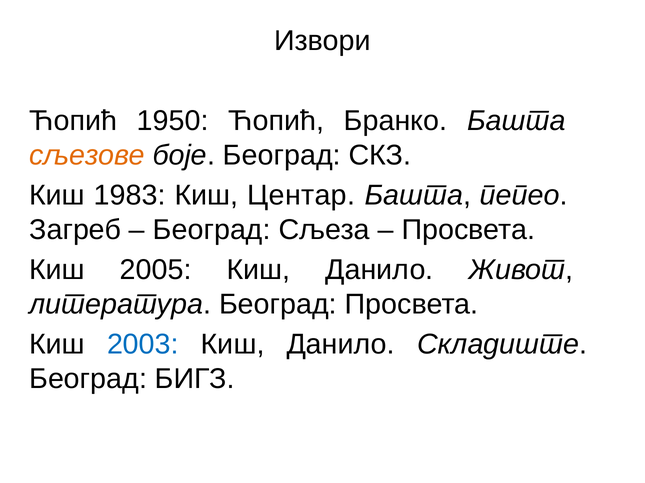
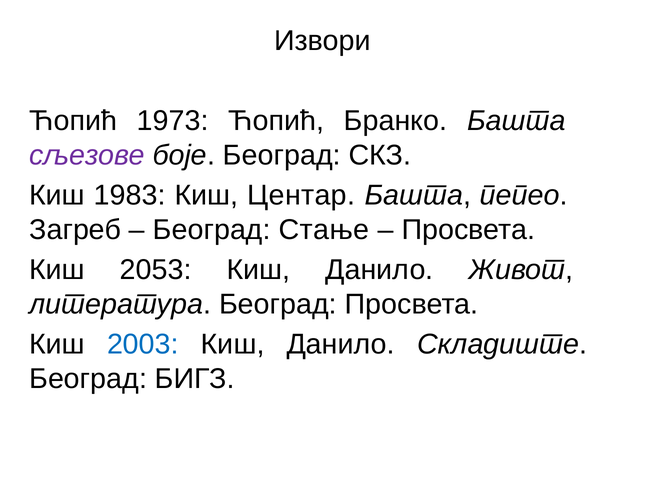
1950: 1950 -> 1973
сљезове colour: orange -> purple
Сљеза: Сљеза -> Стање
2005: 2005 -> 2053
